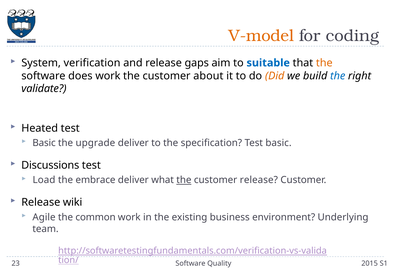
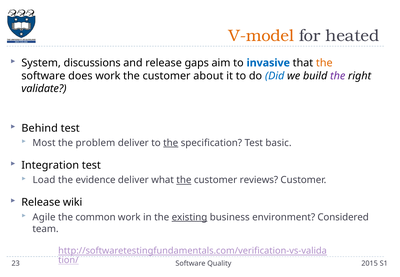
coding: coding -> heated
verification: verification -> discussions
suitable: suitable -> invasive
Did colour: orange -> blue
the at (338, 76) colour: blue -> purple
Heated: Heated -> Behind
Basic at (44, 143): Basic -> Most
upgrade: upgrade -> problem
the at (171, 143) underline: none -> present
Discussions: Discussions -> Integration
embrace: embrace -> evidence
customer release: release -> reviews
existing underline: none -> present
Underlying: Underlying -> Considered
